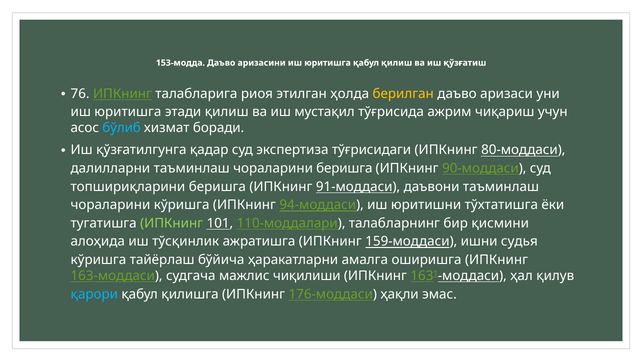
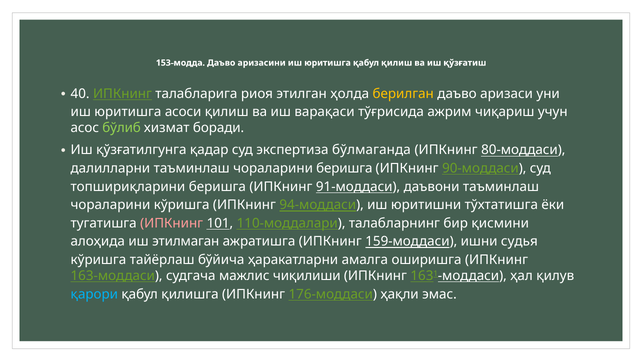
76: 76 -> 40
этади: этади -> асоси
мустақил: мустақил -> варақаси
бўлиб colour: light blue -> light green
тўғрисидаги: тўғрисидаги -> бўлмаганда
ИПКнинг at (172, 223) colour: light green -> pink
тўсқинлик: тўсқинлик -> этилмаган
